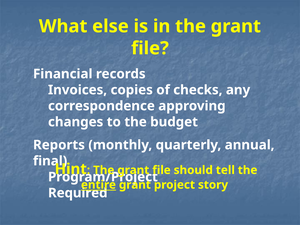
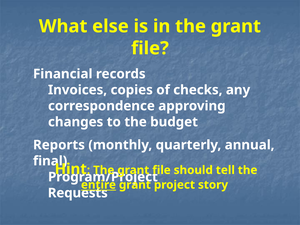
Required: Required -> Requests
